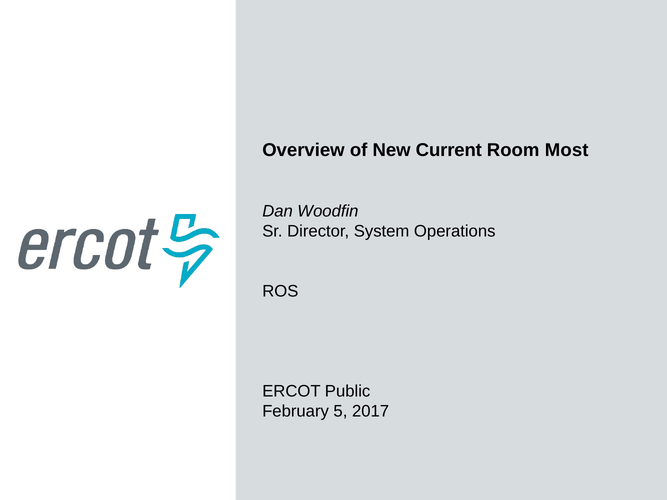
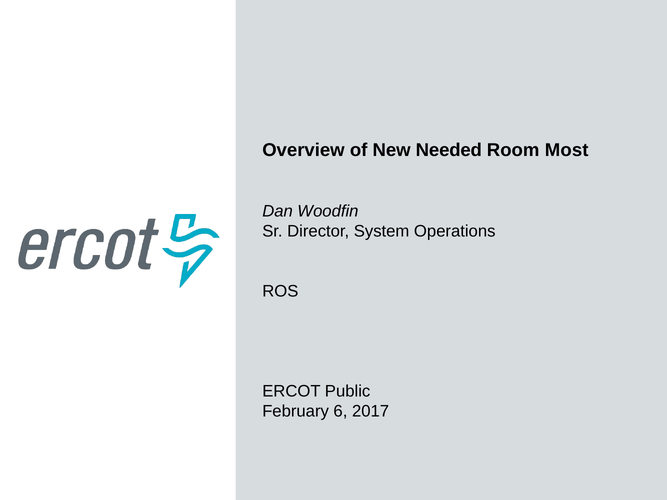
Current: Current -> Needed
5: 5 -> 6
